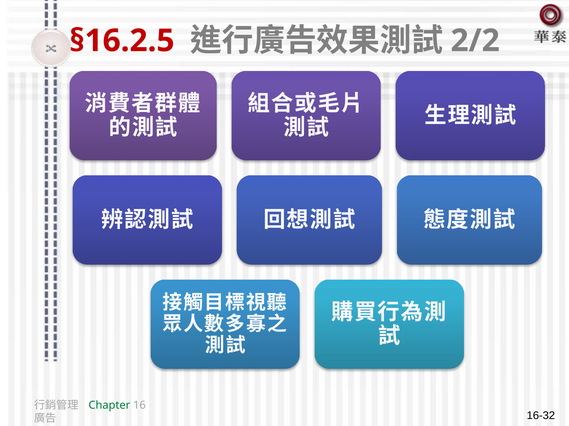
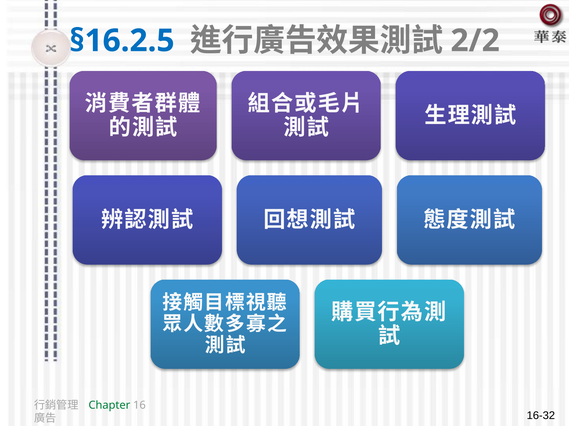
§16.2.5 colour: red -> blue
